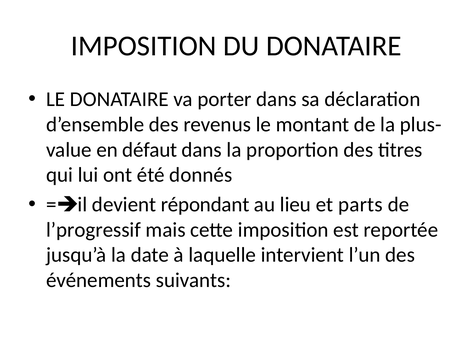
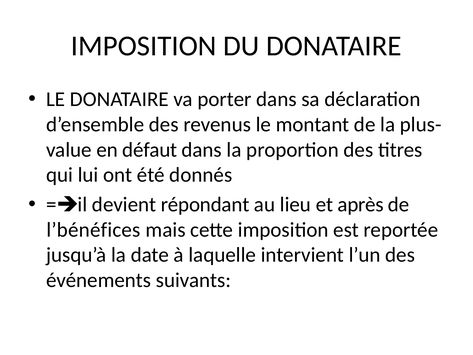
parts: parts -> après
l’progressif: l’progressif -> l’bénéfices
